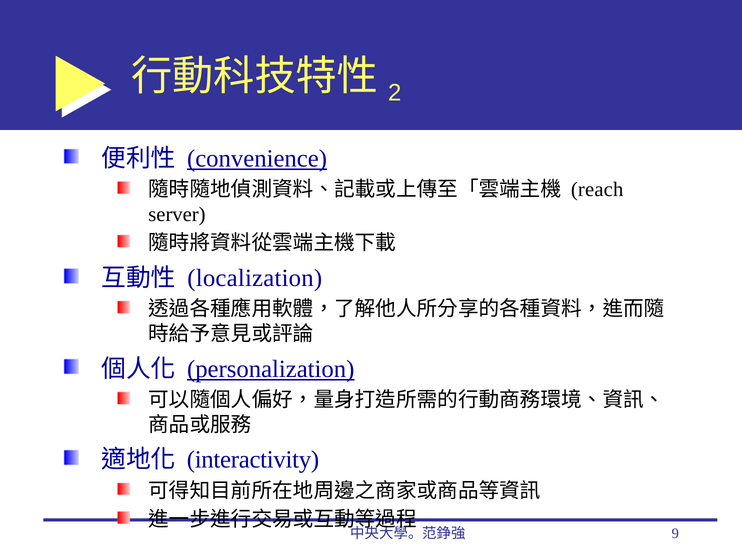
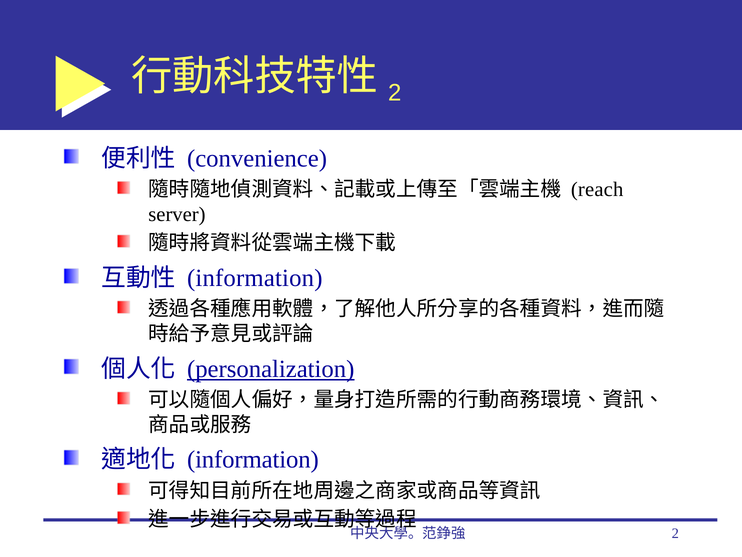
convenience underline: present -> none
localization at (255, 278): localization -> information
interactivity at (253, 459): interactivity -> information
9 at (675, 533): 9 -> 2
